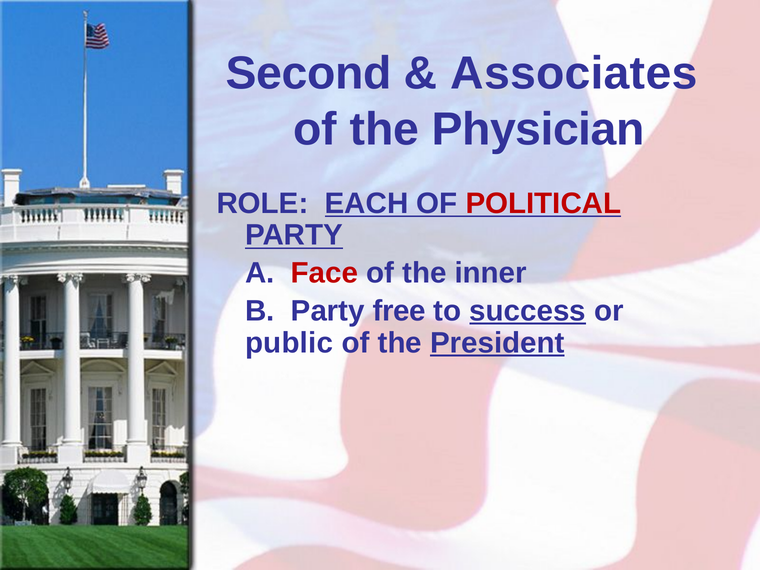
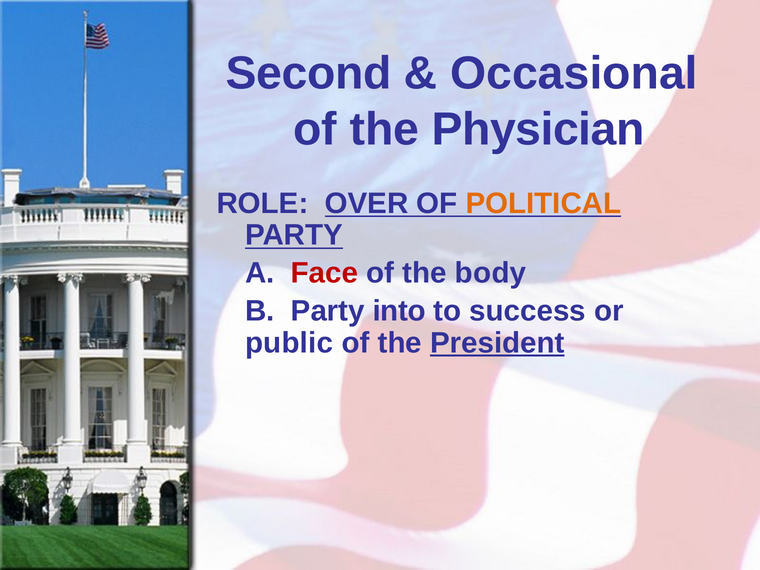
Associates: Associates -> Occasional
EACH: EACH -> OVER
POLITICAL colour: red -> orange
inner: inner -> body
free: free -> into
success underline: present -> none
